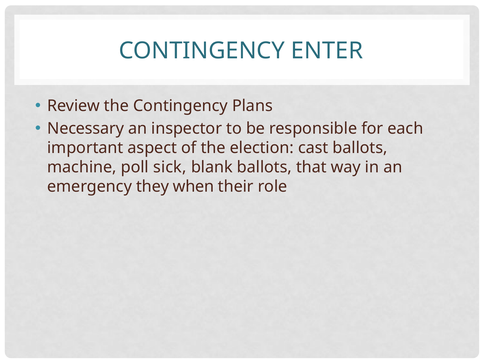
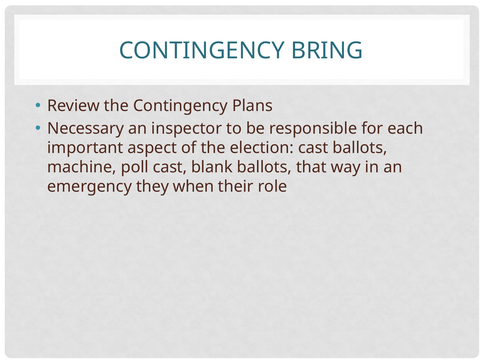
ENTER: ENTER -> BRING
poll sick: sick -> cast
